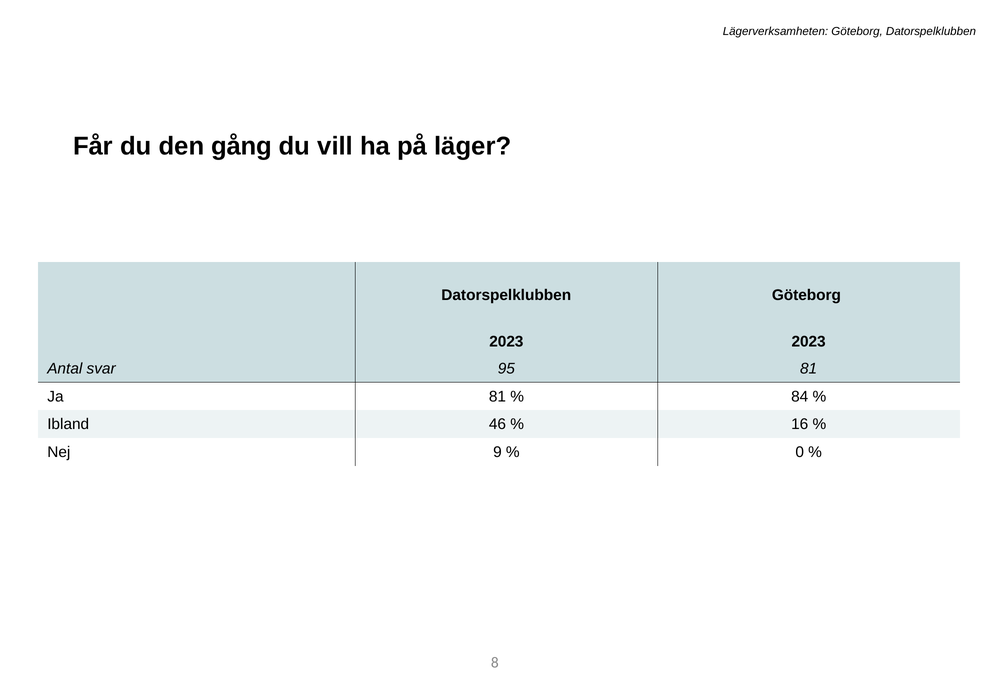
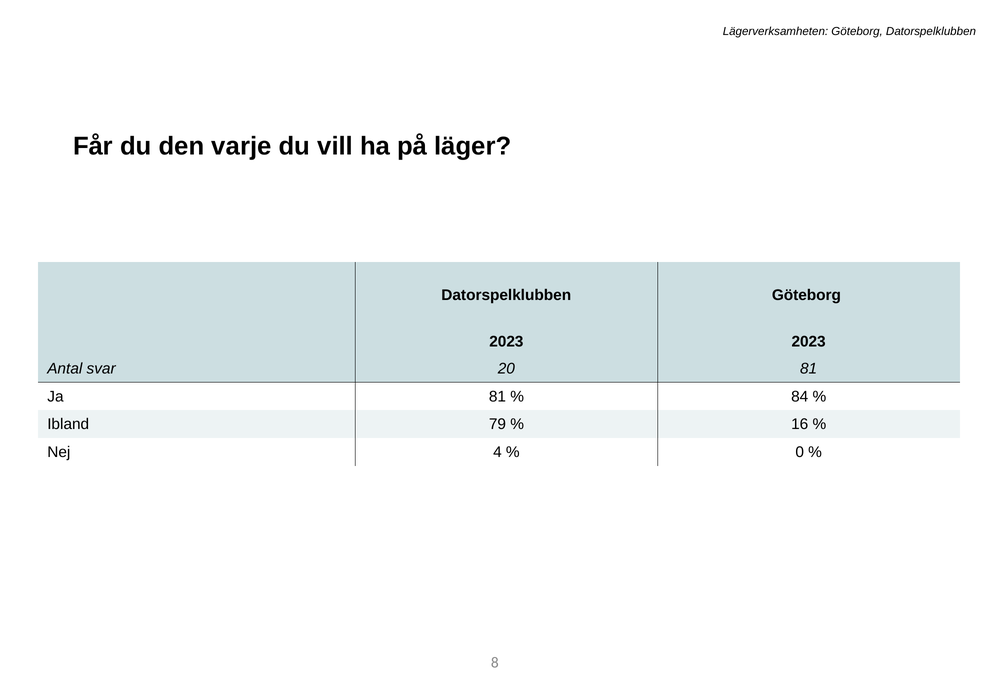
gång: gång -> varje
95: 95 -> 20
46: 46 -> 79
9: 9 -> 4
